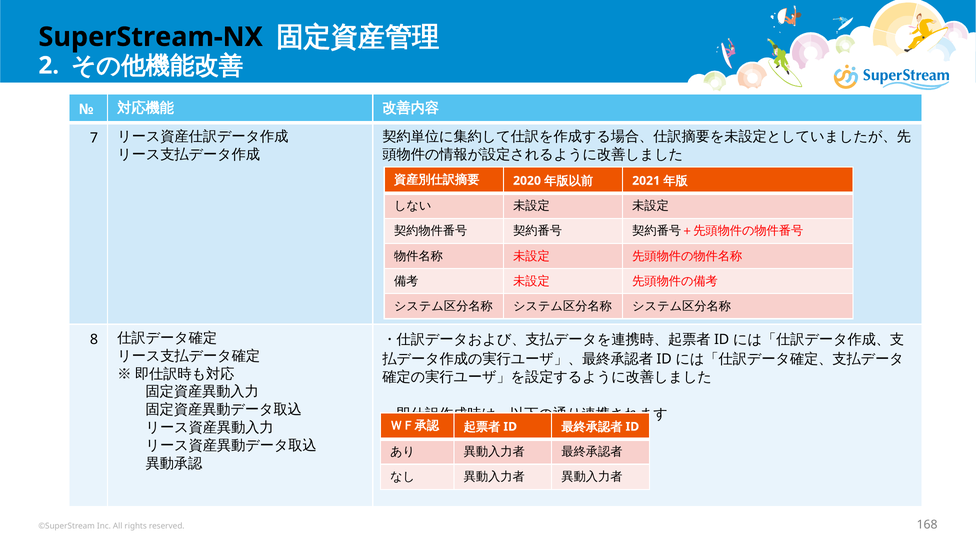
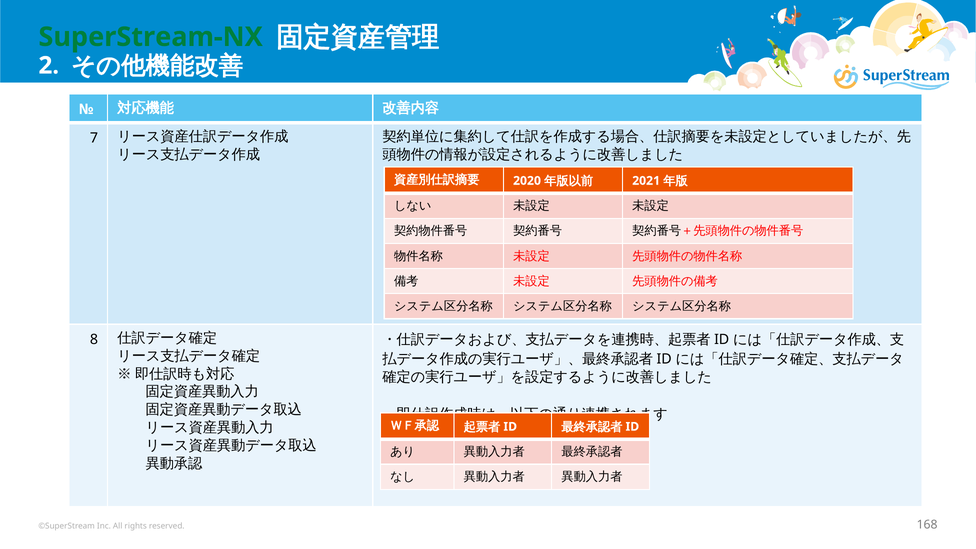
SuperStream-NX colour: black -> green
